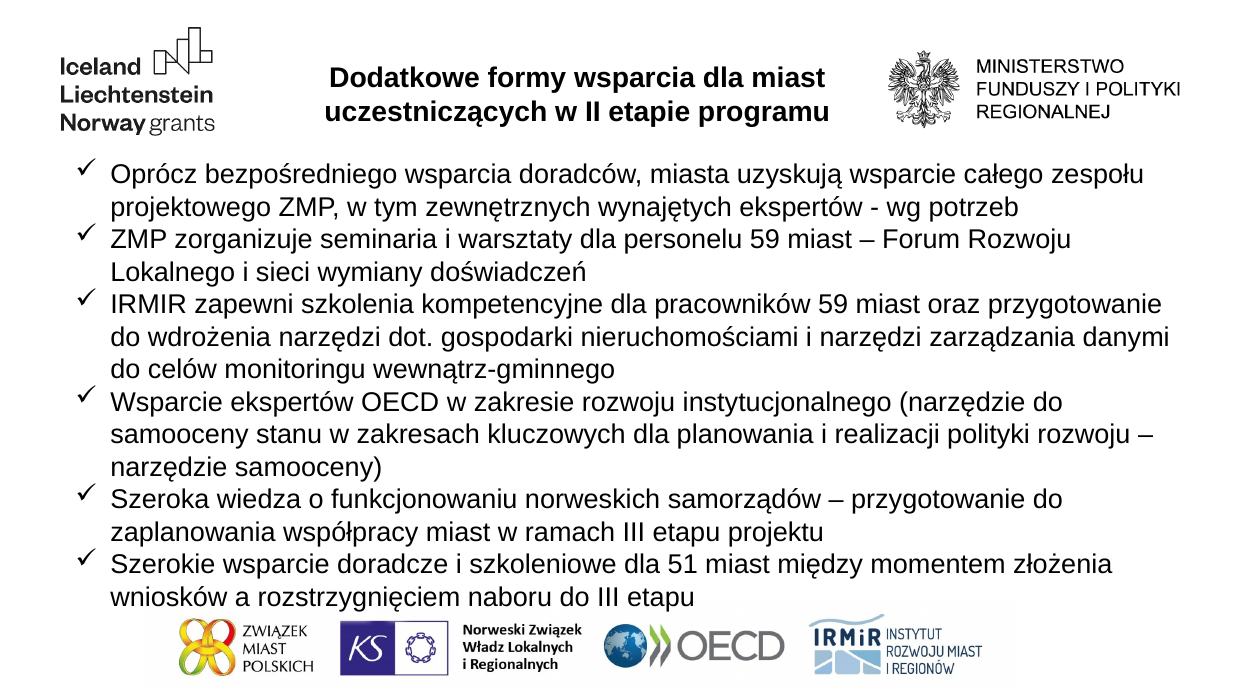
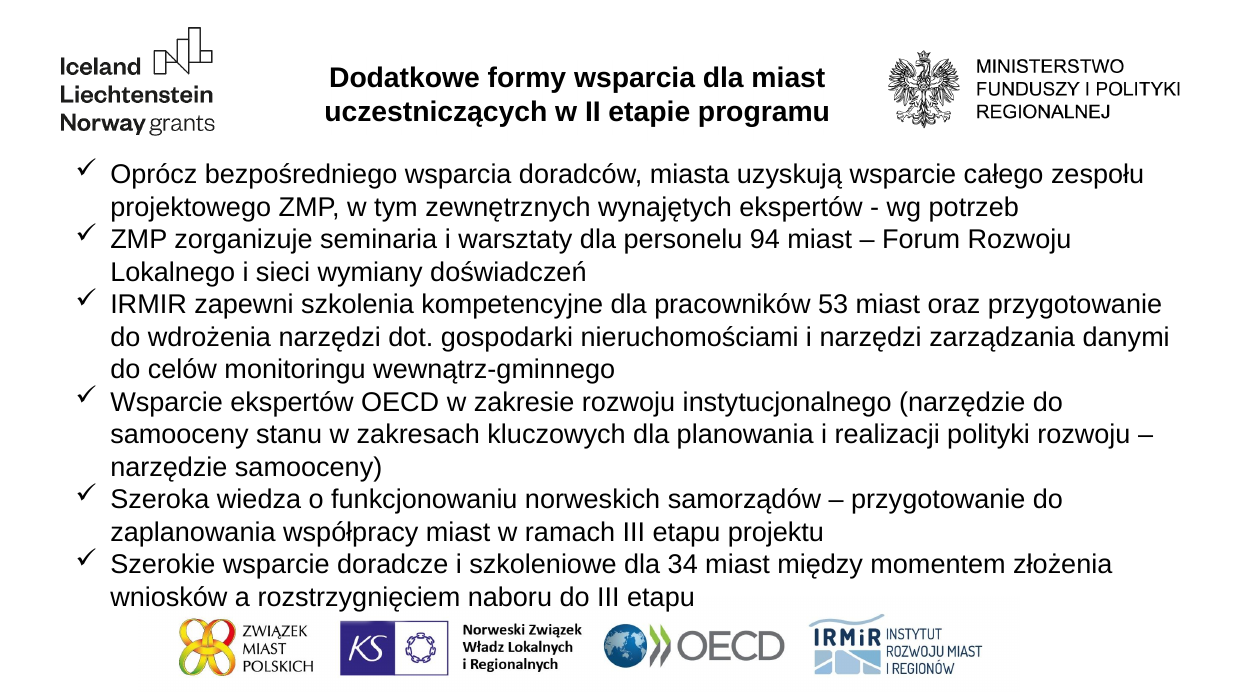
personelu 59: 59 -> 94
pracowników 59: 59 -> 53
51: 51 -> 34
